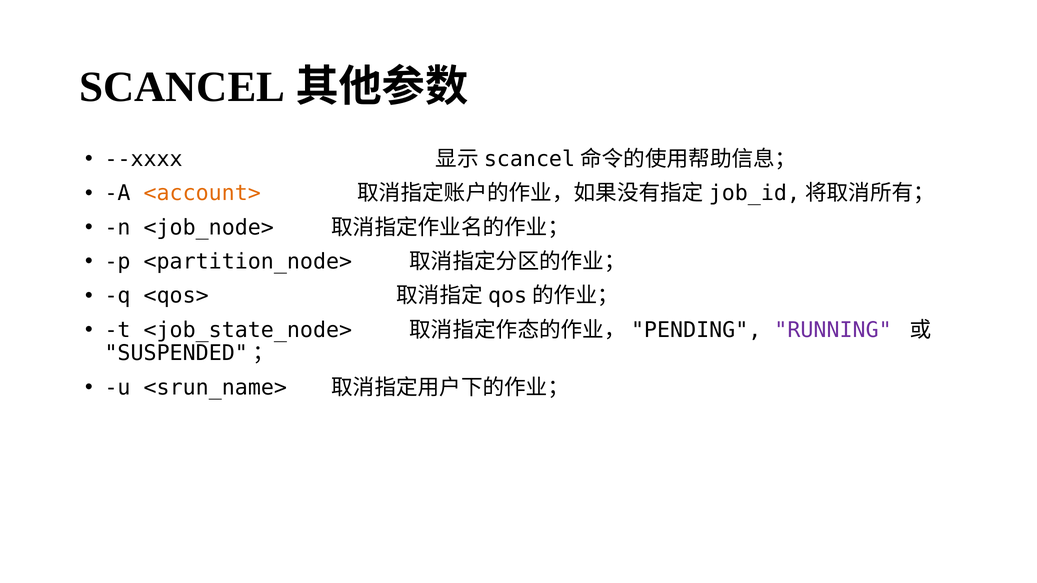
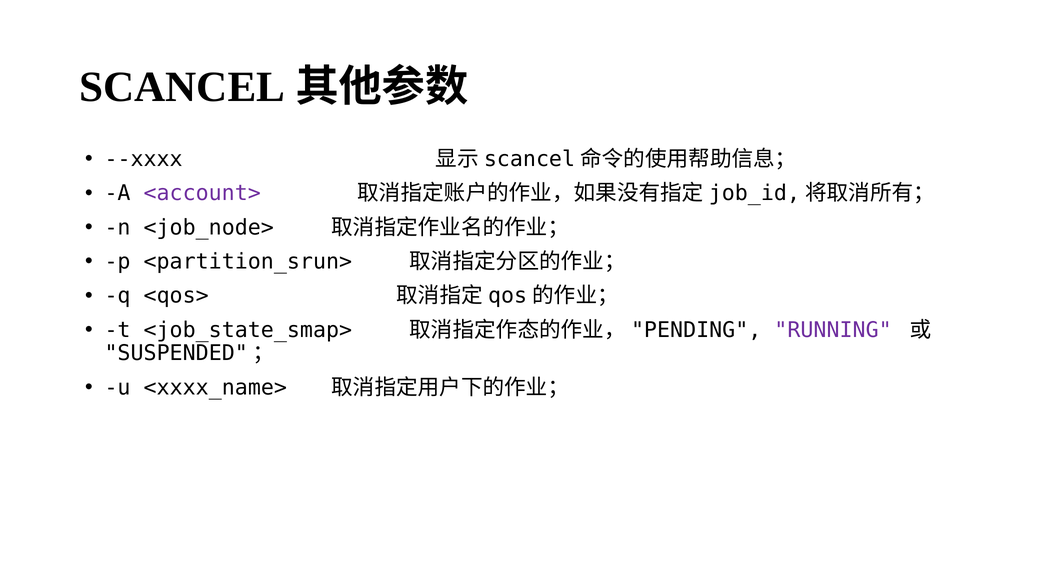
<account> colour: orange -> purple
<partition_node>: <partition_node> -> <partition_srun>
<job_state_node>: <job_state_node> -> <job_state_smap>
<srun_name>: <srun_name> -> <xxxx_name>
